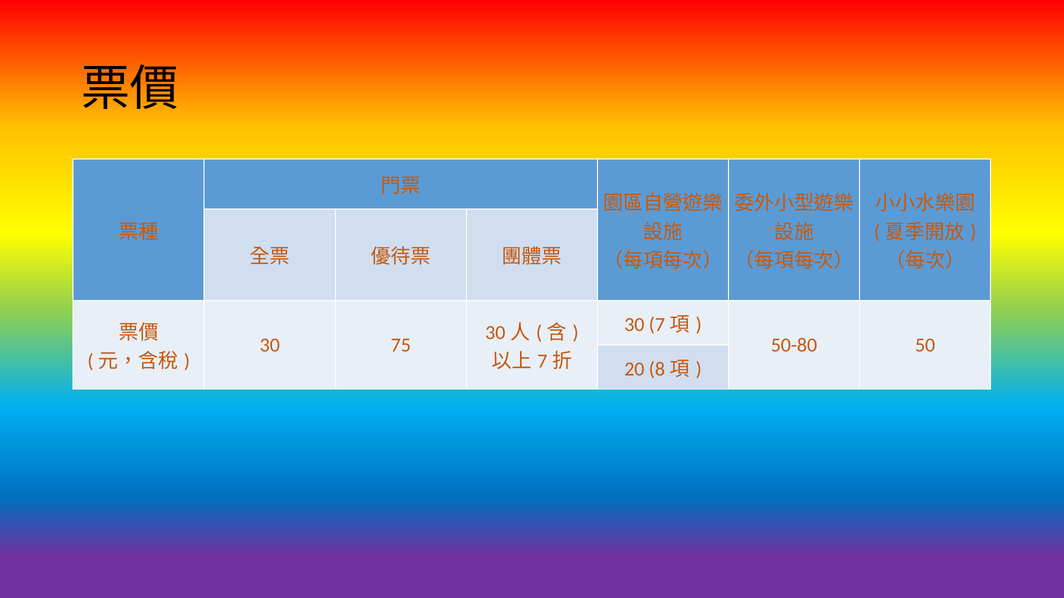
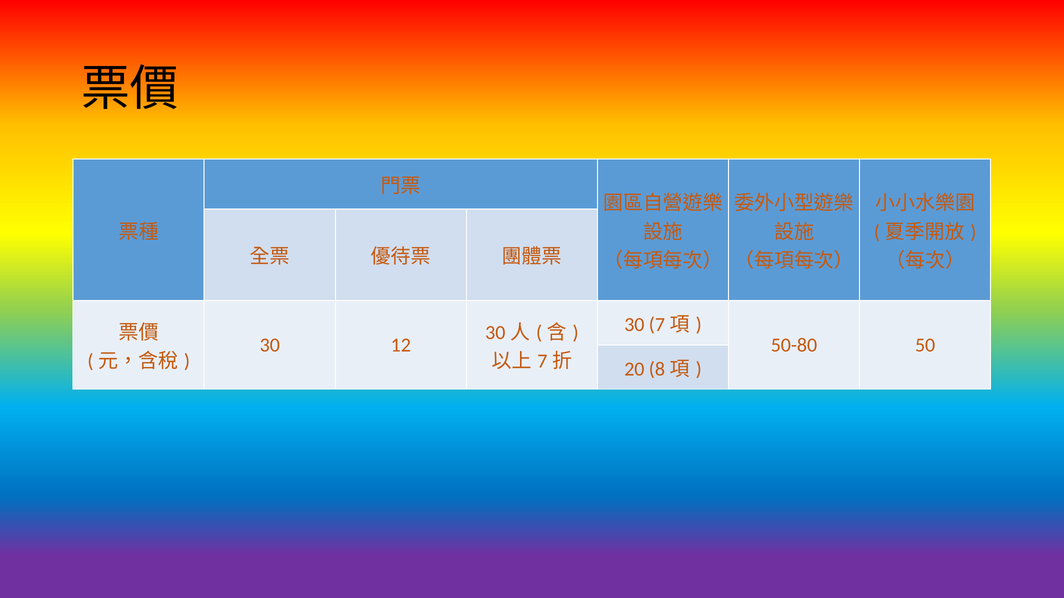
75: 75 -> 12
